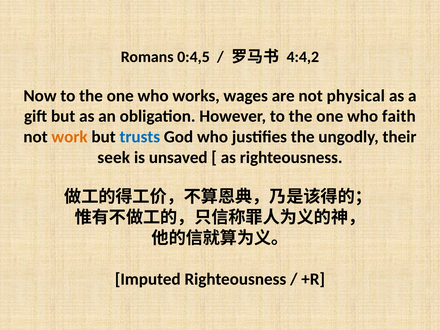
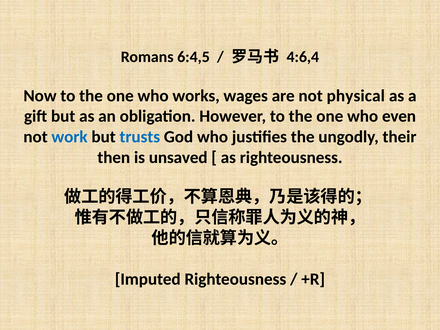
0:4,5: 0:4,5 -> 6:4,5
4:4,2: 4:4,2 -> 4:6,4
faith: faith -> even
work colour: orange -> blue
seek: seek -> then
